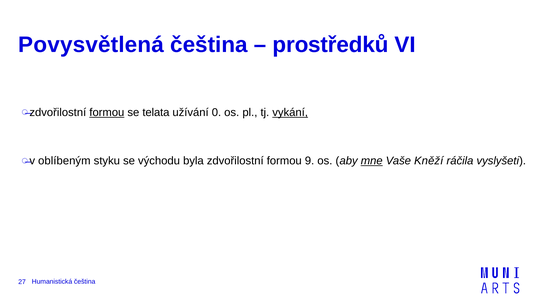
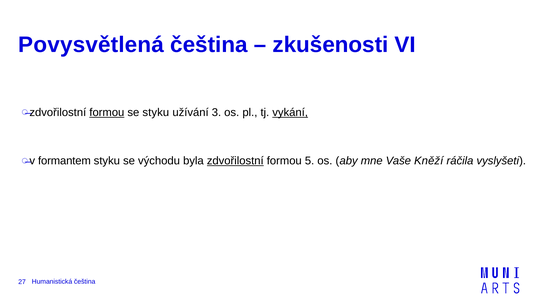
prostředků: prostředků -> zkušenosti
se telata: telata -> styku
0: 0 -> 3
oblíbeným: oblíbeným -> formantem
zdvořilostní underline: none -> present
9: 9 -> 5
mne underline: present -> none
